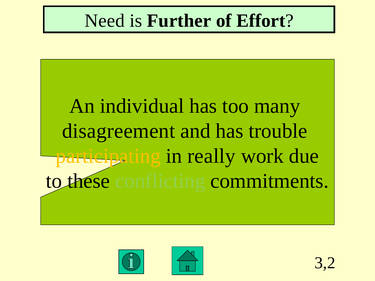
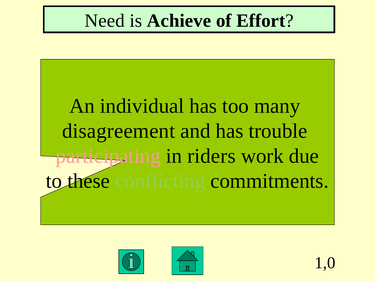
Further: Further -> Achieve
participating colour: yellow -> pink
really: really -> riders
3,2: 3,2 -> 1,0
